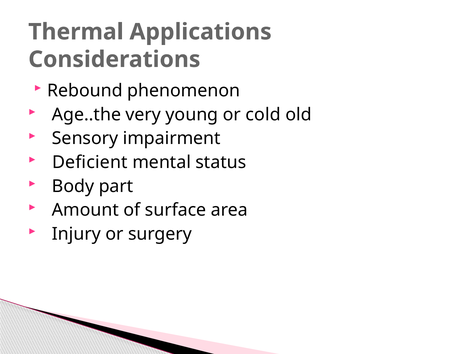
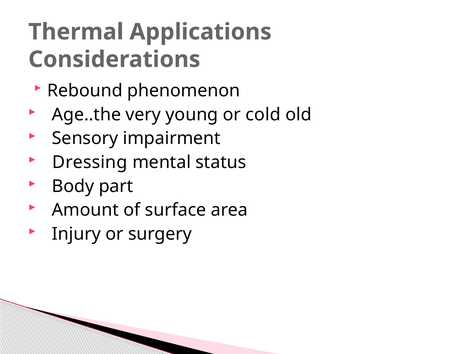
Deficient: Deficient -> Dressing
